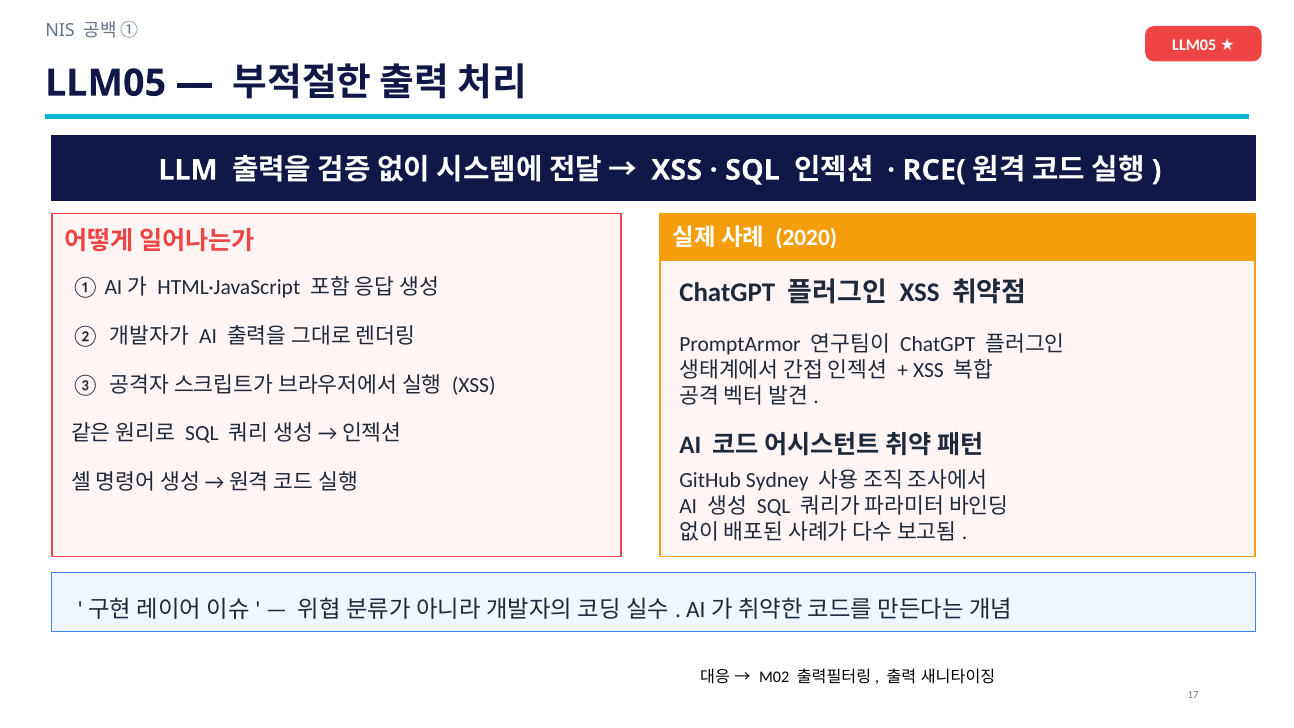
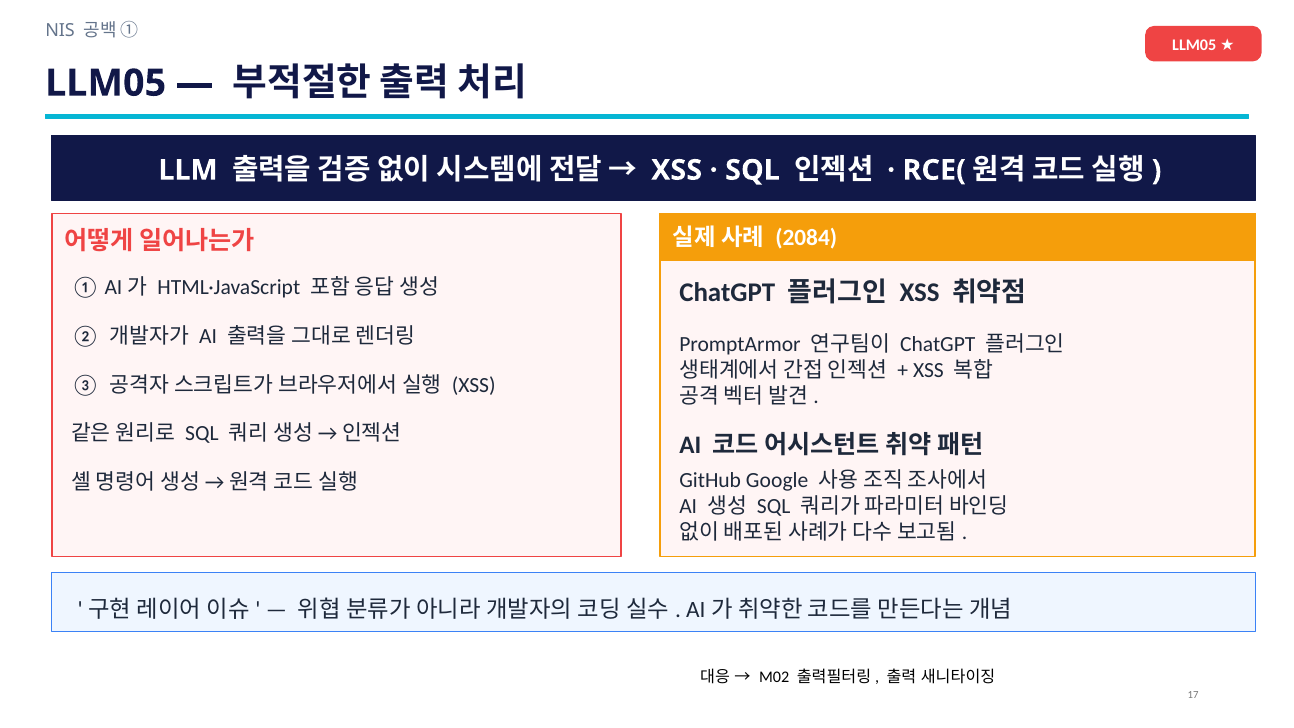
2020: 2020 -> 2084
Sydney: Sydney -> Google
